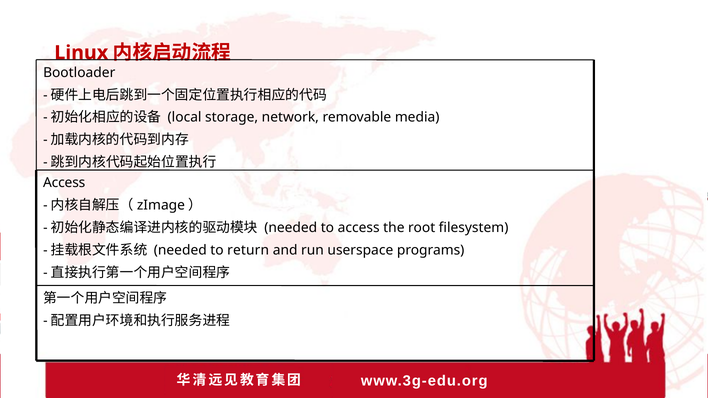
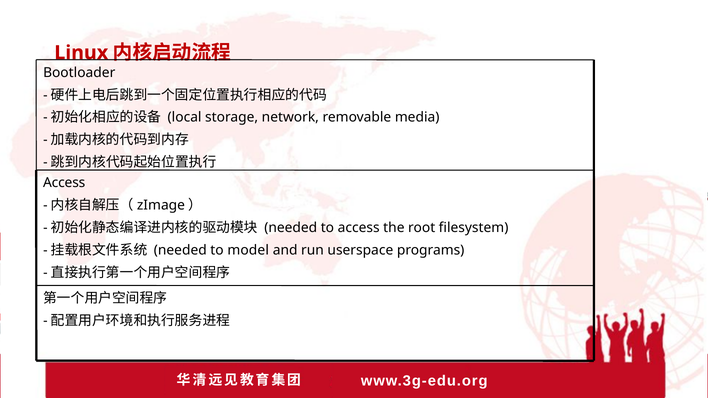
return: return -> model
